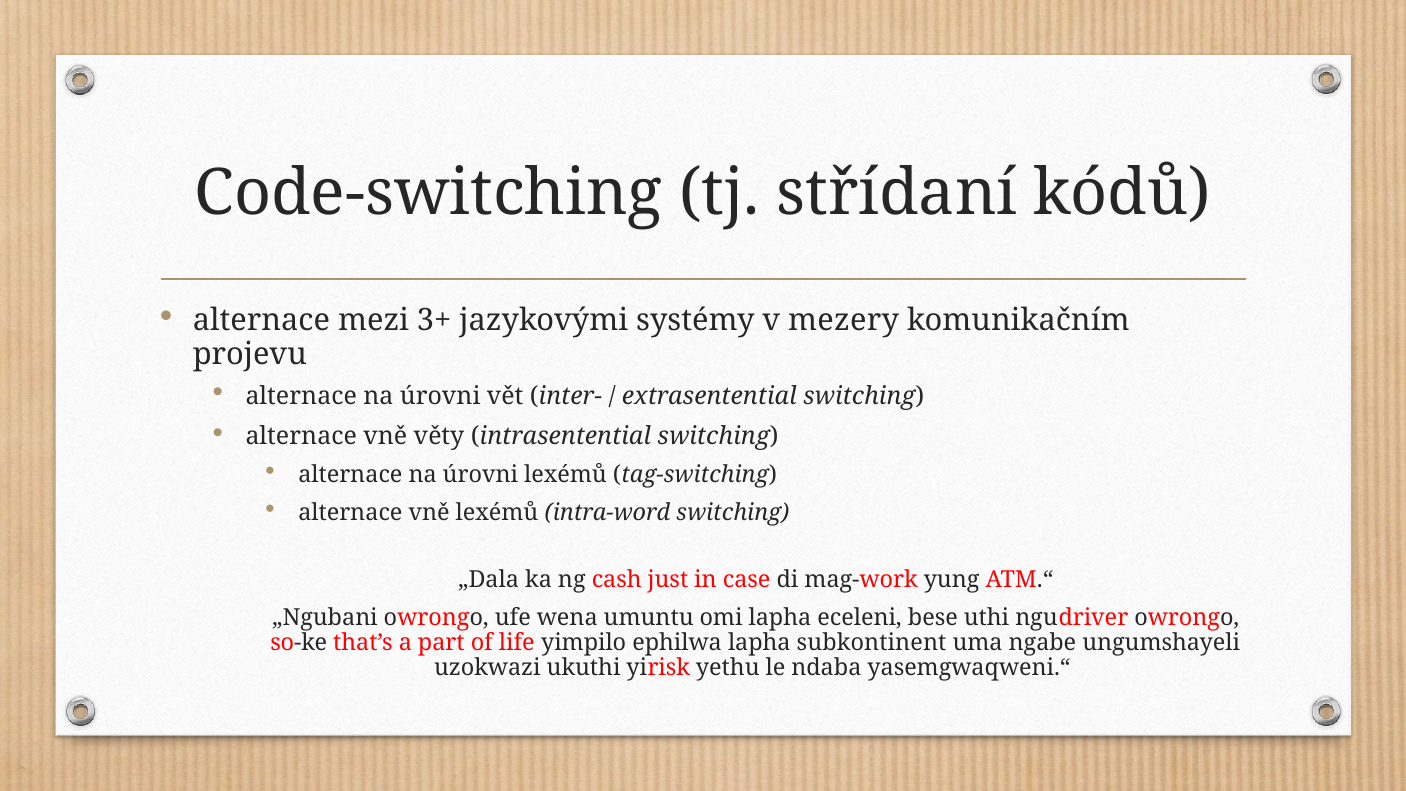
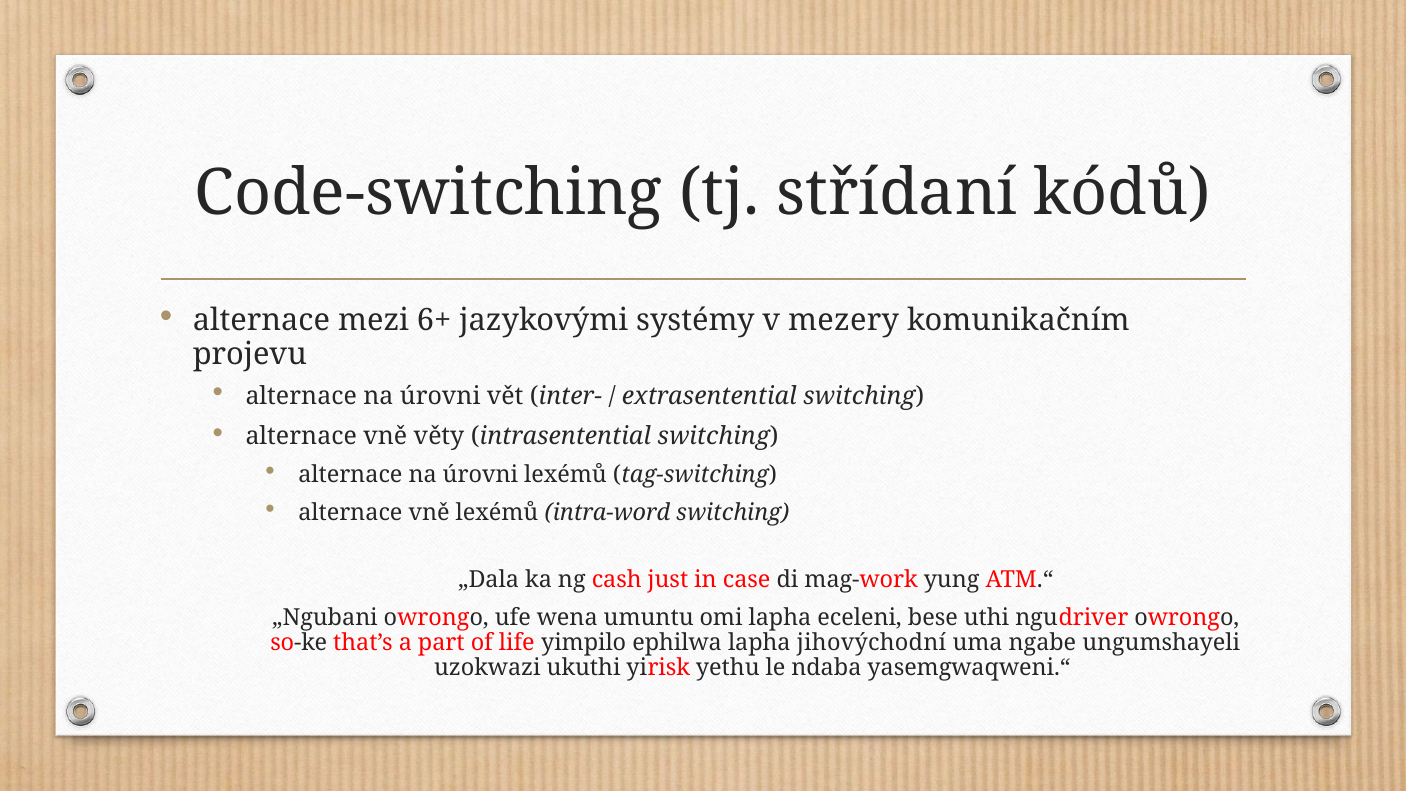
3+: 3+ -> 6+
subkontinent: subkontinent -> jihovýchodní
